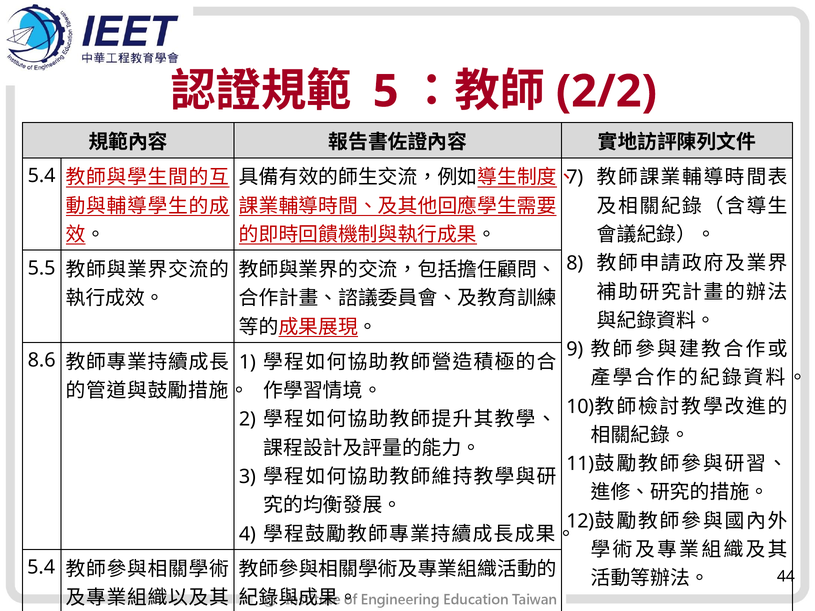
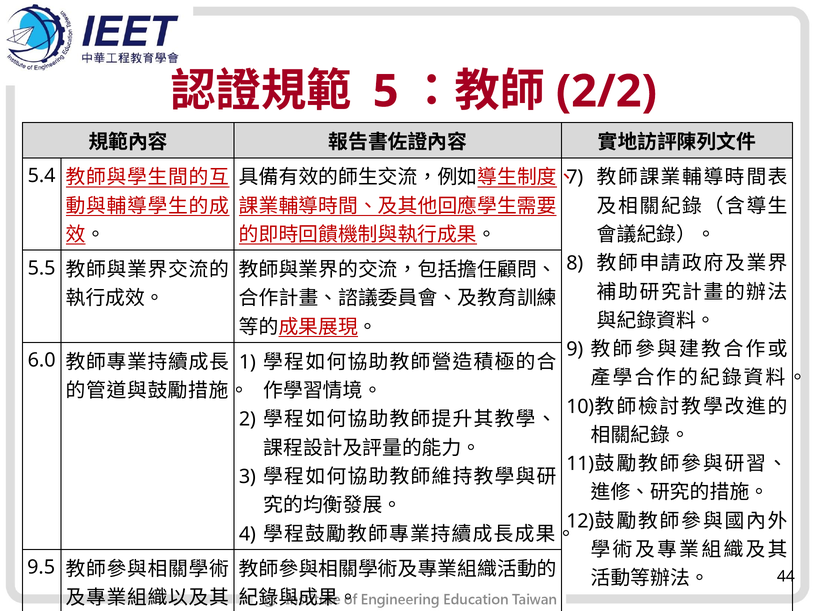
8.6: 8.6 -> 6.0
5.4 at (41, 568): 5.4 -> 9.5
